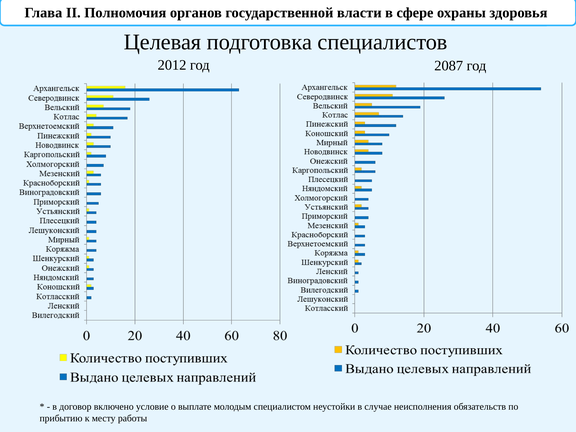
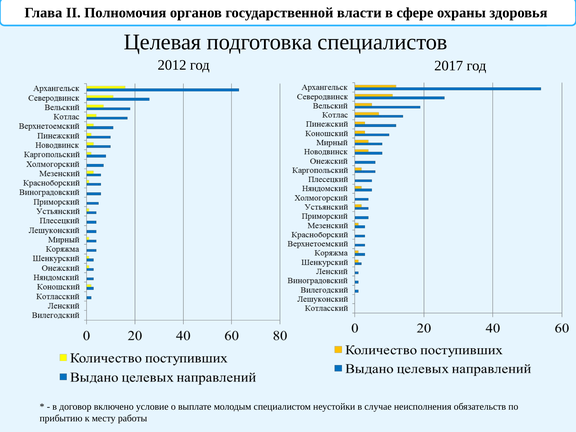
2087: 2087 -> 2017
